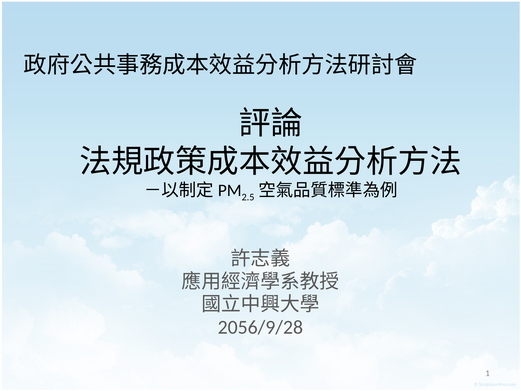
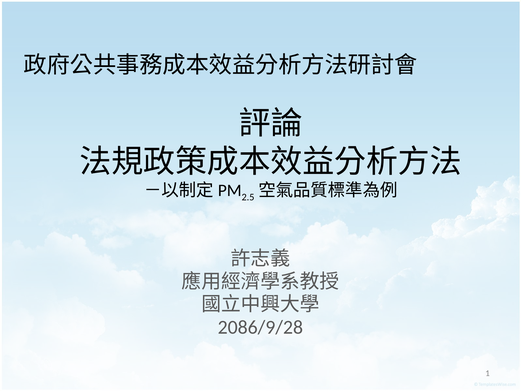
2056/9/28: 2056/9/28 -> 2086/9/28
